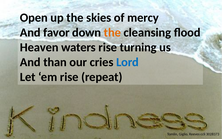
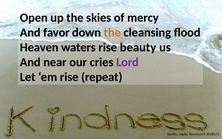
turning: turning -> beauty
than: than -> near
Lord colour: blue -> purple
